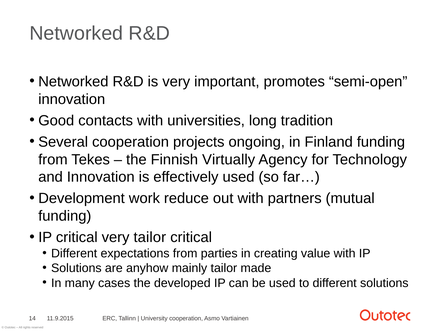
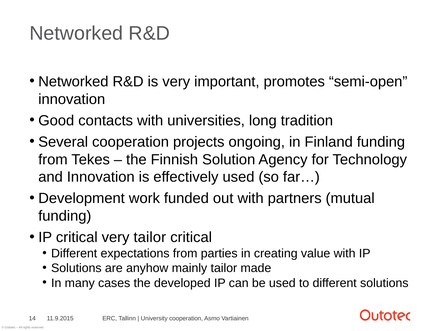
Virtually: Virtually -> Solution
reduce: reduce -> funded
